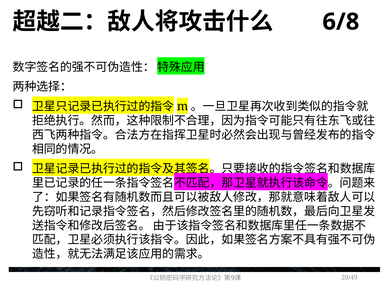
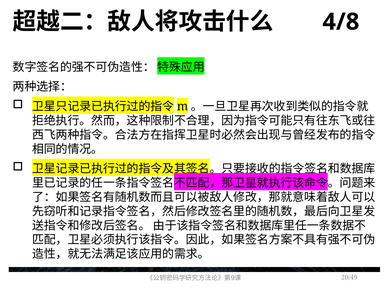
6/8: 6/8 -> 4/8
